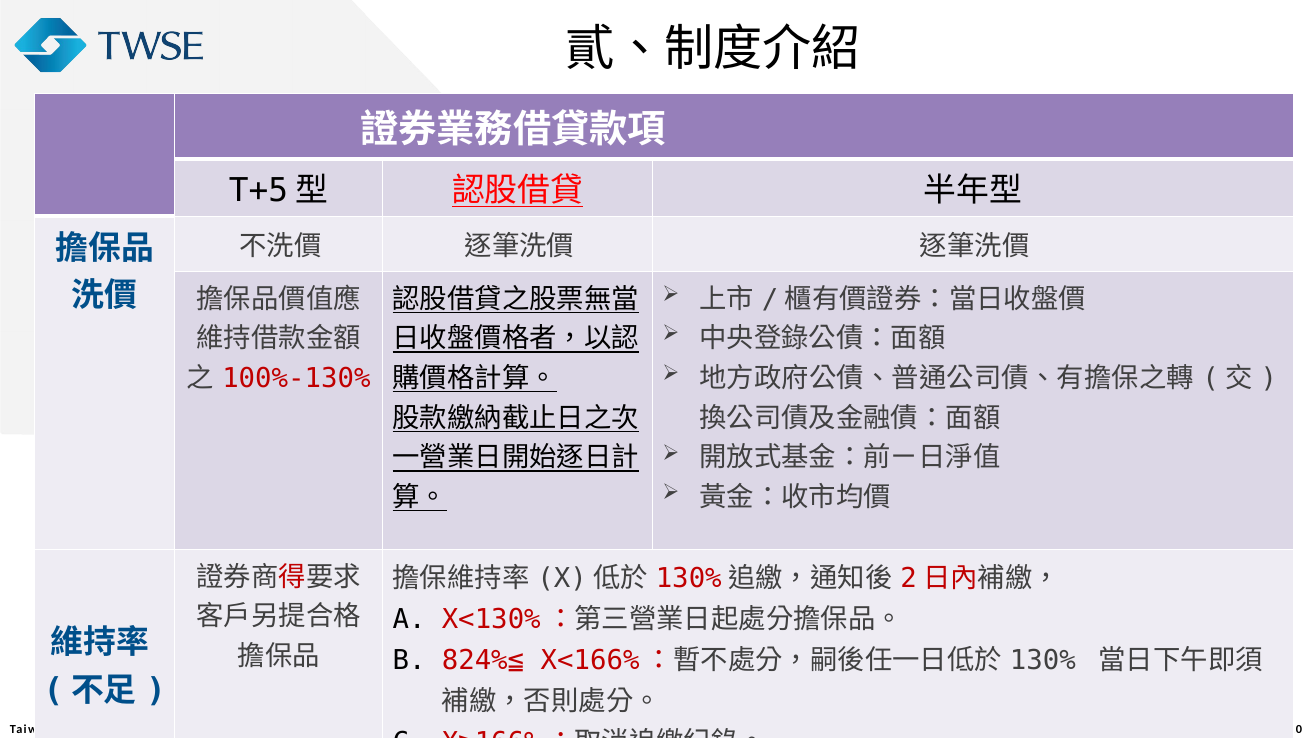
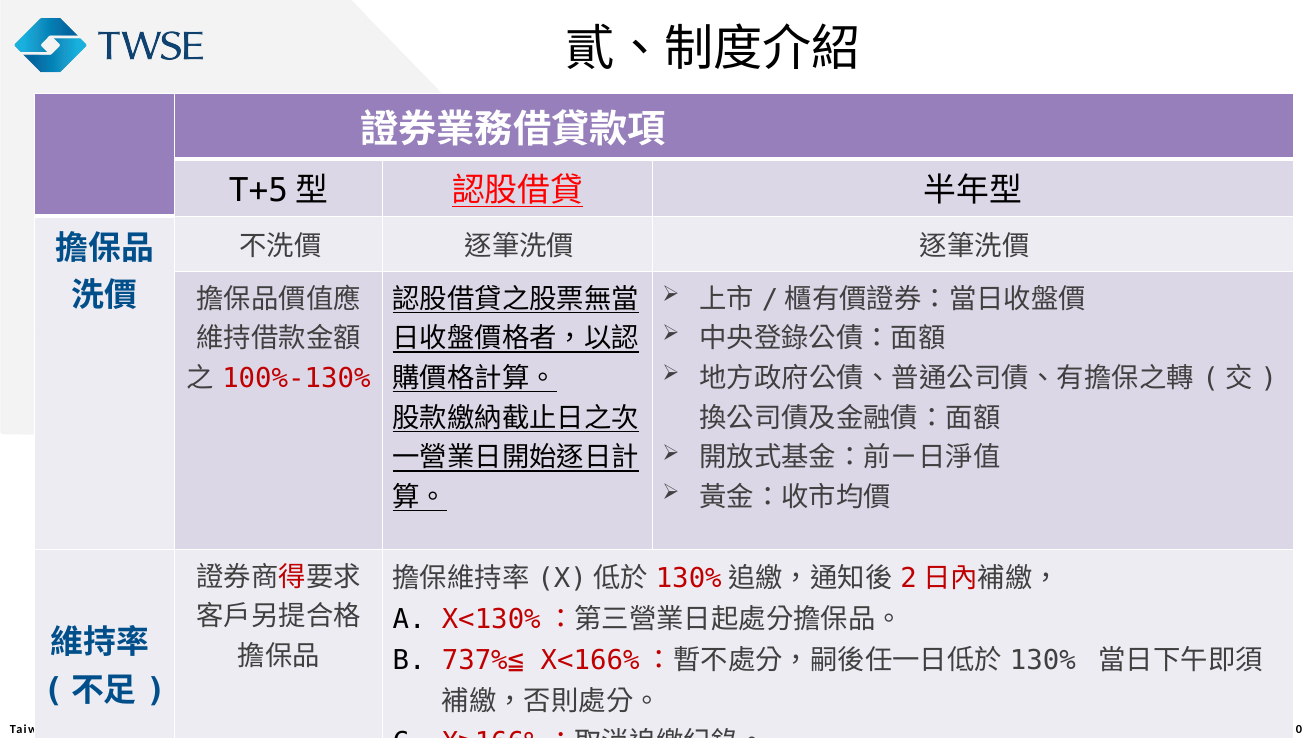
824%≦: 824%≦ -> 737%≦
